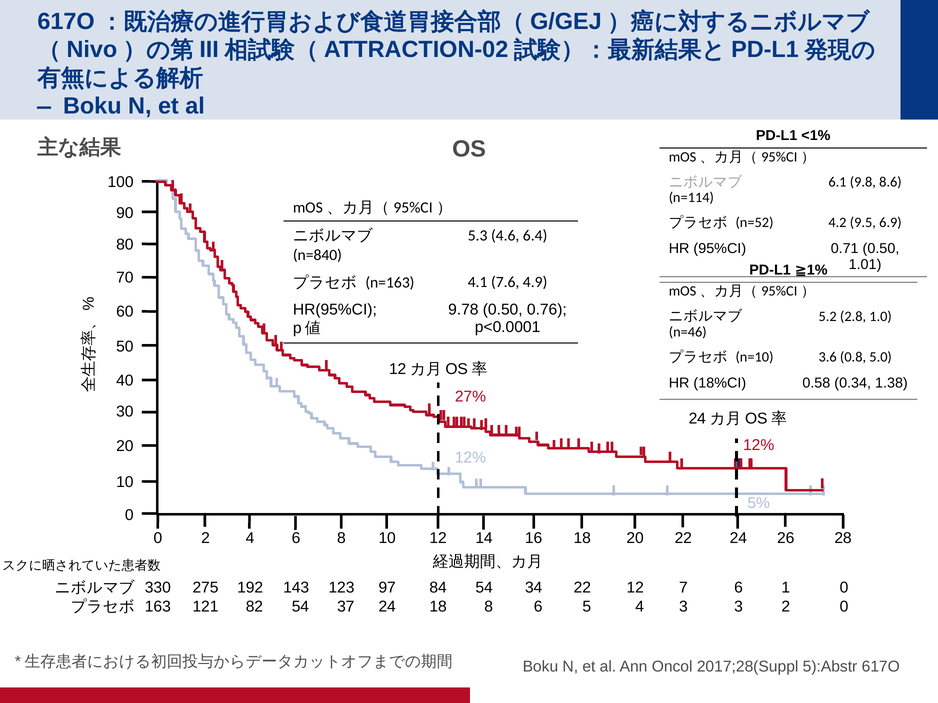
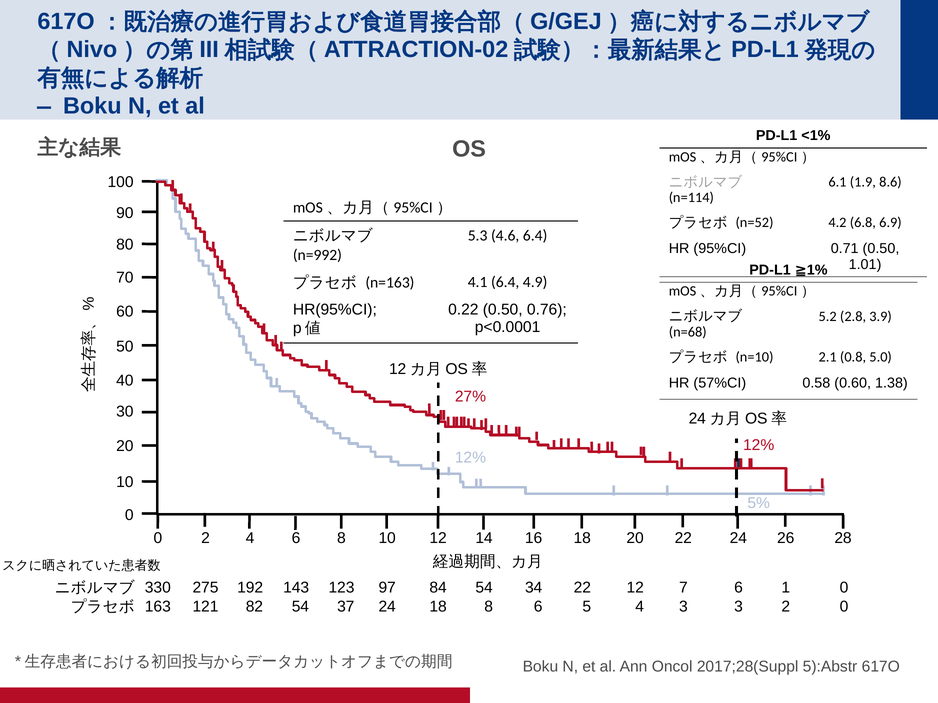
9.8: 9.8 -> 1.9
9.5: 9.5 -> 6.8
n=840: n=840 -> n=992
4.1 7.6: 7.6 -> 6.4
9.78: 9.78 -> 0.22
1.0: 1.0 -> 3.9
n=46: n=46 -> n=68
3.6: 3.6 -> 2.1
18%CI: 18%CI -> 57%CI
0.34: 0.34 -> 0.60
